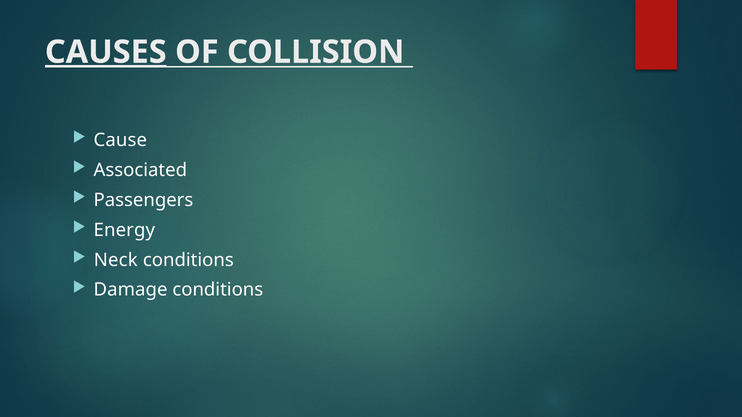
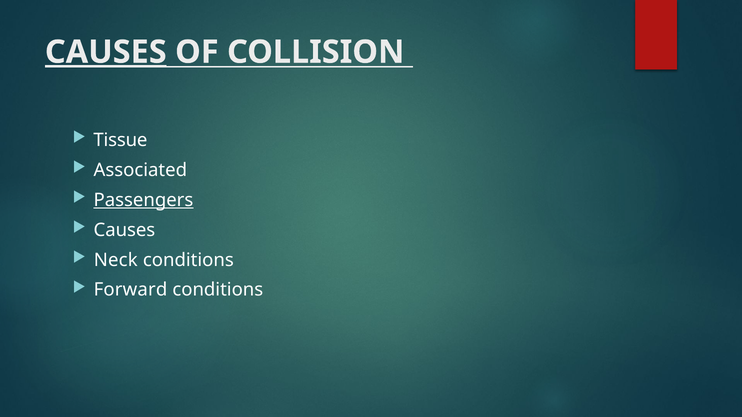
Cause: Cause -> Tissue
Passengers underline: none -> present
Energy at (124, 230): Energy -> Causes
Damage: Damage -> Forward
